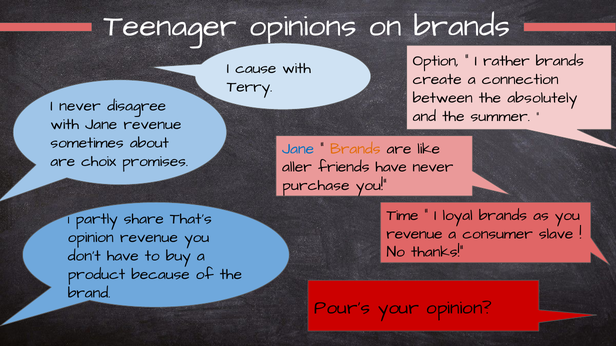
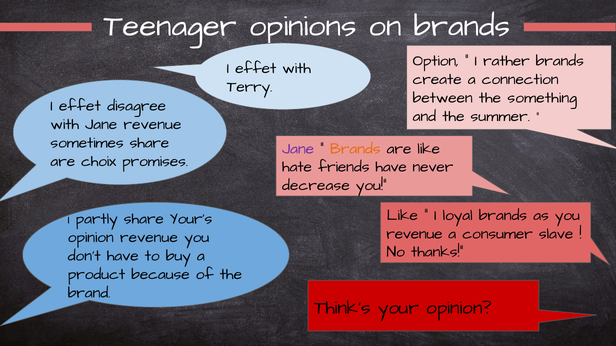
cause at (256, 68): cause -> effet
absolutely: absolutely -> something
never at (80, 106): never -> effet
sometimes about: about -> share
Jane at (298, 149) colour: blue -> purple
aller: aller -> hate
purchase: purchase -> decrease
Time at (402, 215): Time -> Like
That’s: That’s -> Your’s
Pour’s: Pour’s -> Think’s
